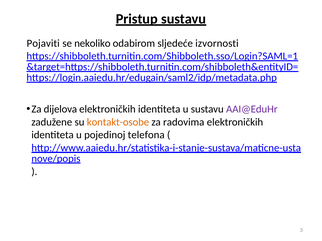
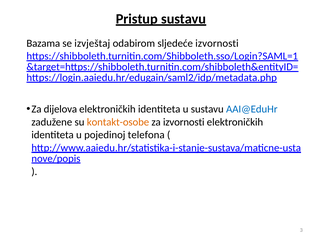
Pojaviti: Pojaviti -> Bazama
nekoliko: nekoliko -> izvještaj
AAI@EduHr colour: purple -> blue
za radovima: radovima -> izvornosti
